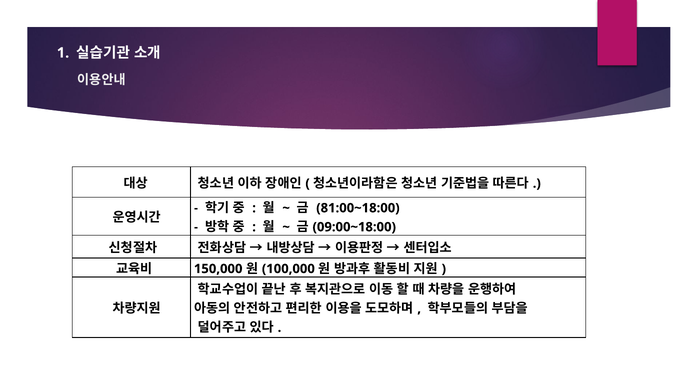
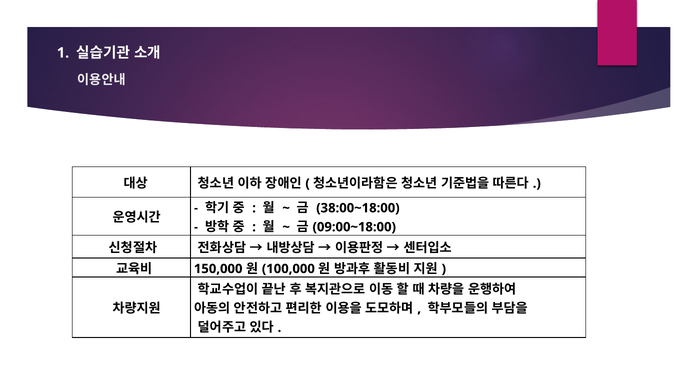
81:00~18:00: 81:00~18:00 -> 38:00~18:00
